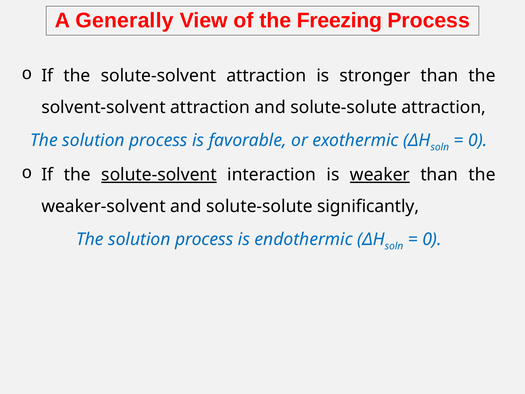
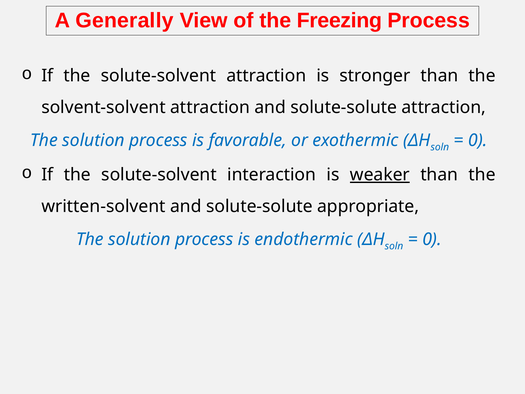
solute-solvent at (159, 175) underline: present -> none
weaker-solvent: weaker-solvent -> written-solvent
significantly: significantly -> appropriate
